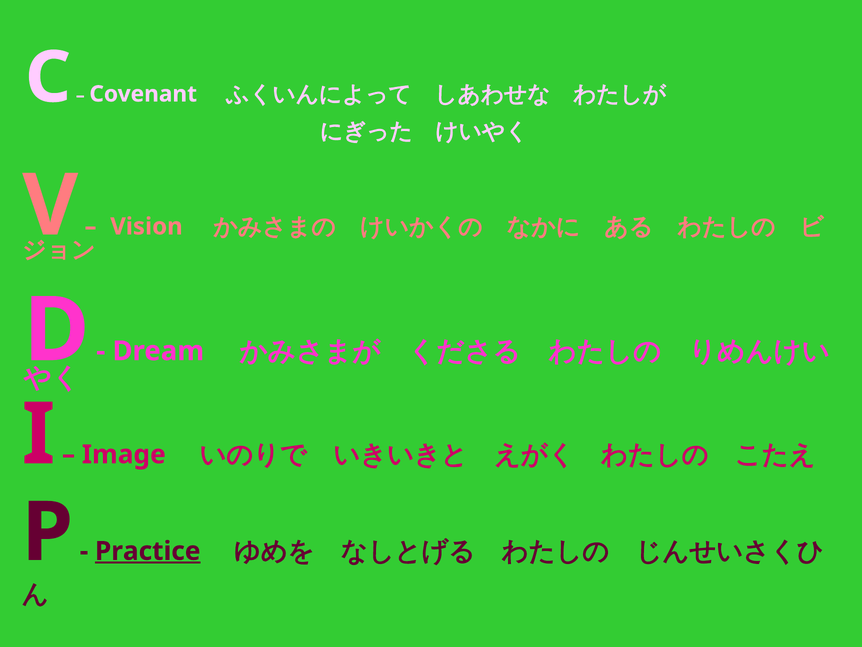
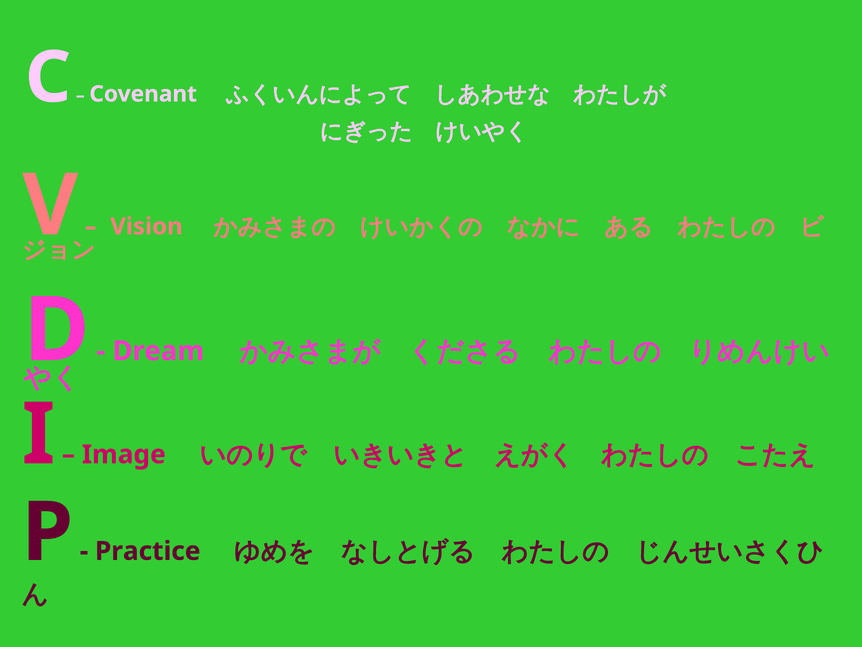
Practice underline: present -> none
